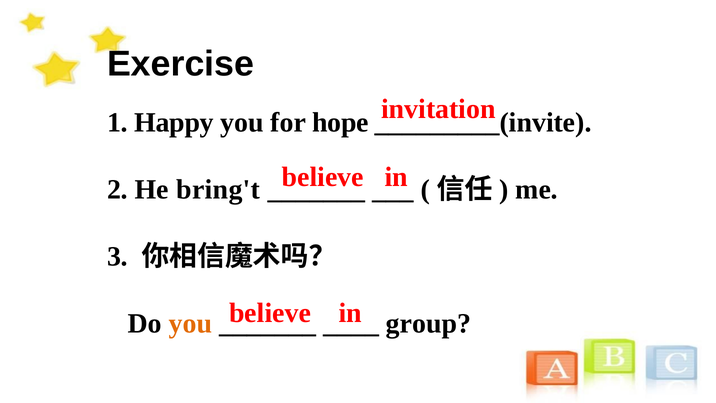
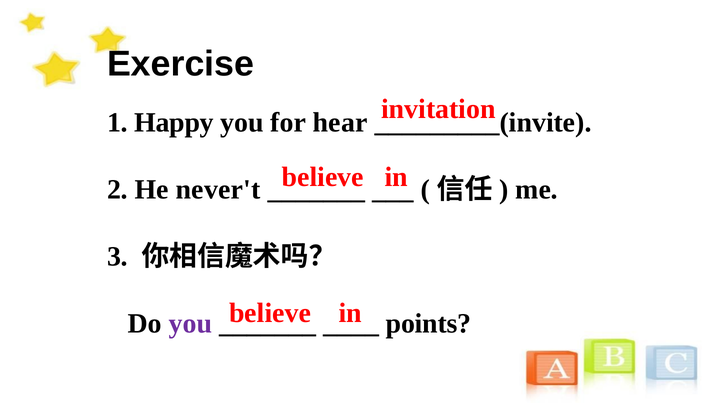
hope: hope -> hear
bring't: bring't -> never't
you at (190, 323) colour: orange -> purple
group: group -> points
